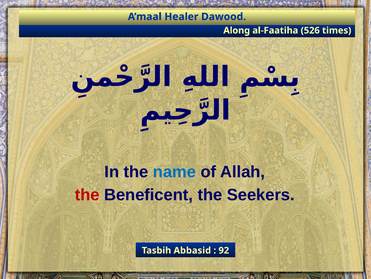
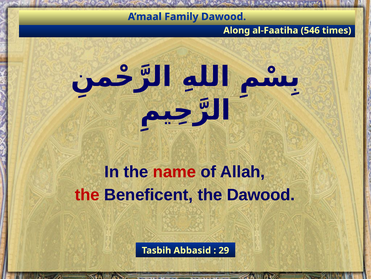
Healer: Healer -> Family
526: 526 -> 546
name colour: blue -> red
the Seekers: Seekers -> Dawood
92: 92 -> 29
